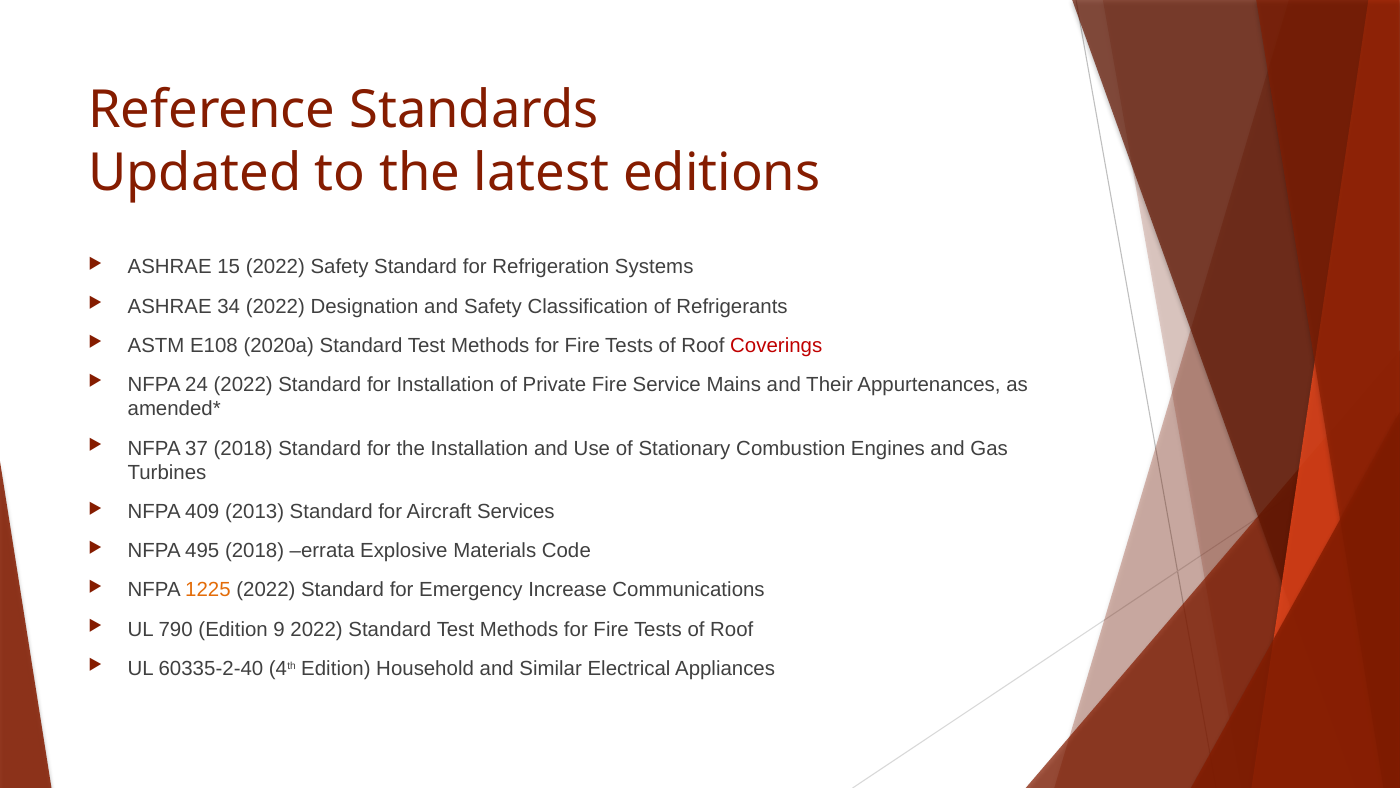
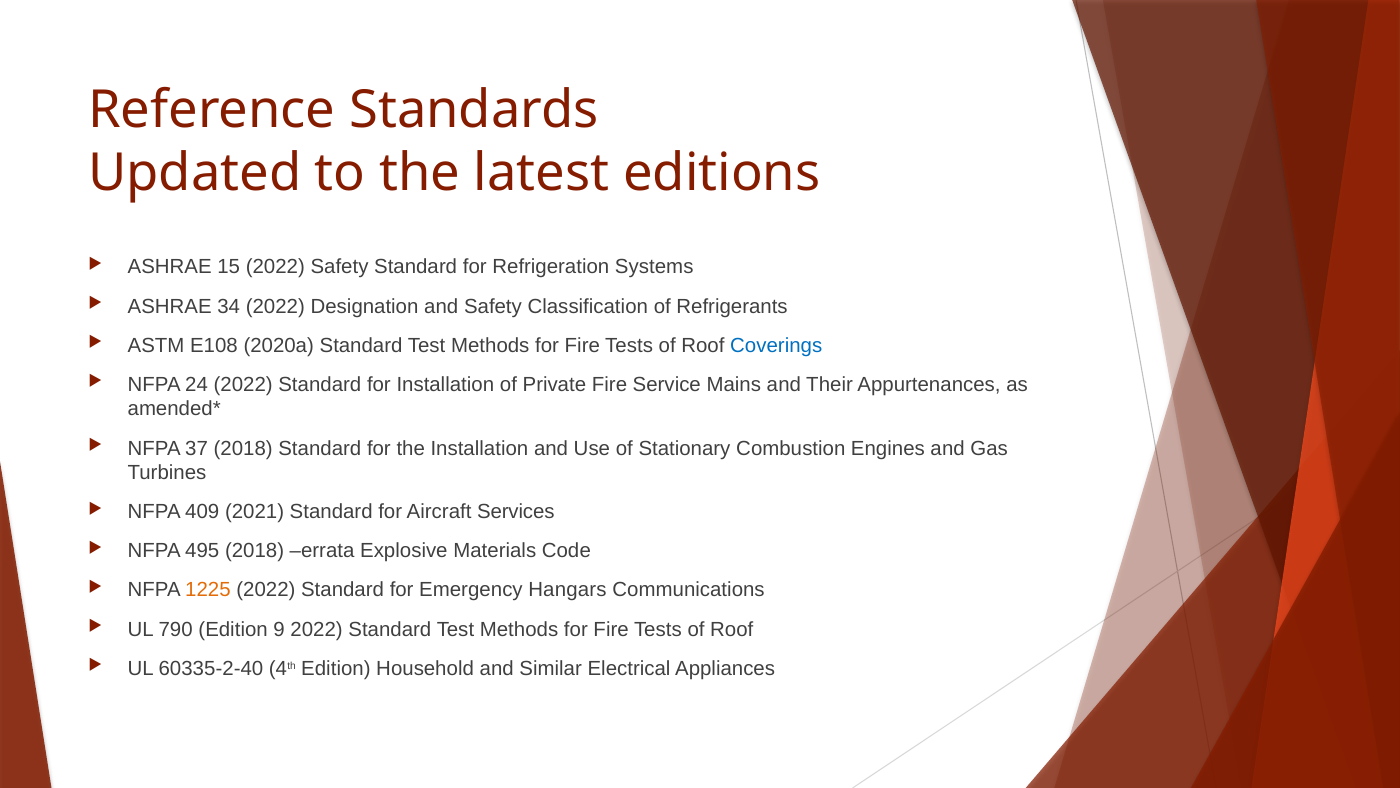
Coverings colour: red -> blue
2013: 2013 -> 2021
Increase: Increase -> Hangars
